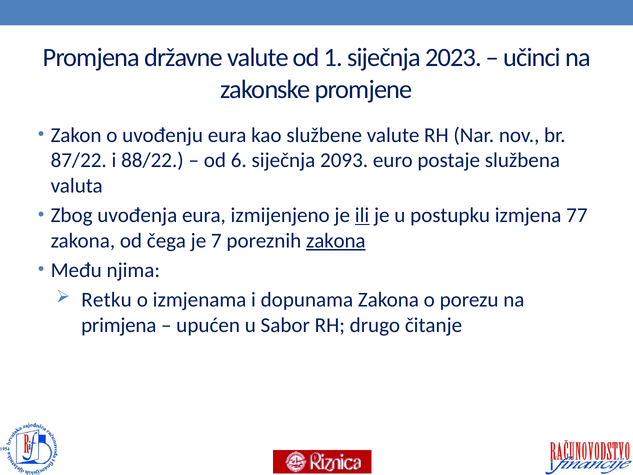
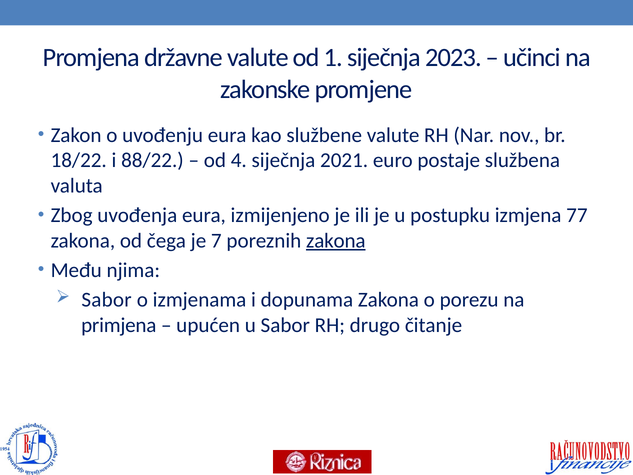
87/22: 87/22 -> 18/22
6: 6 -> 4
2093: 2093 -> 2021
ili underline: present -> none
Retku at (107, 300): Retku -> Sabor
